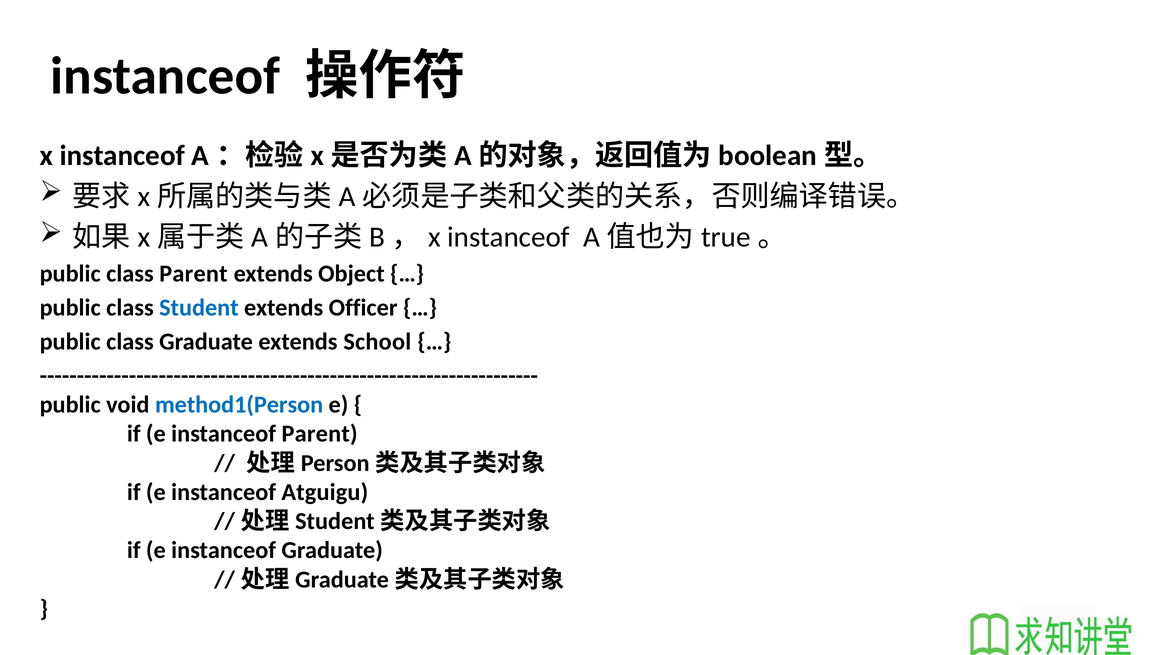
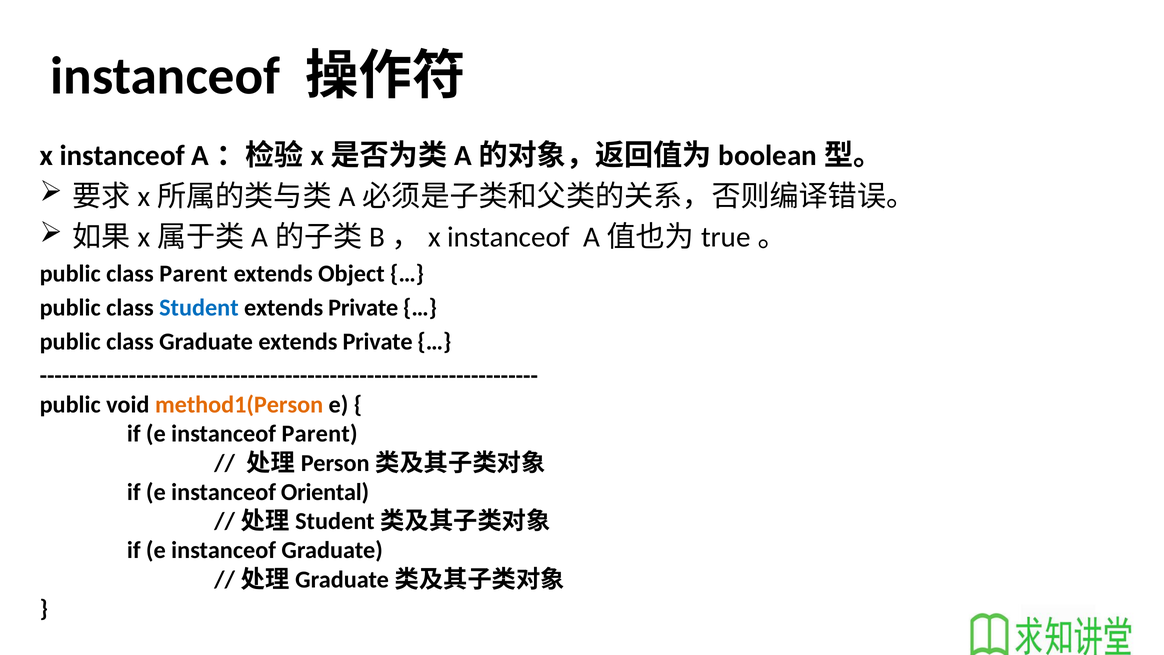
Officer at (363, 308): Officer -> Private
Graduate extends School: School -> Private
method1(Person colour: blue -> orange
Atguigu: Atguigu -> Oriental
